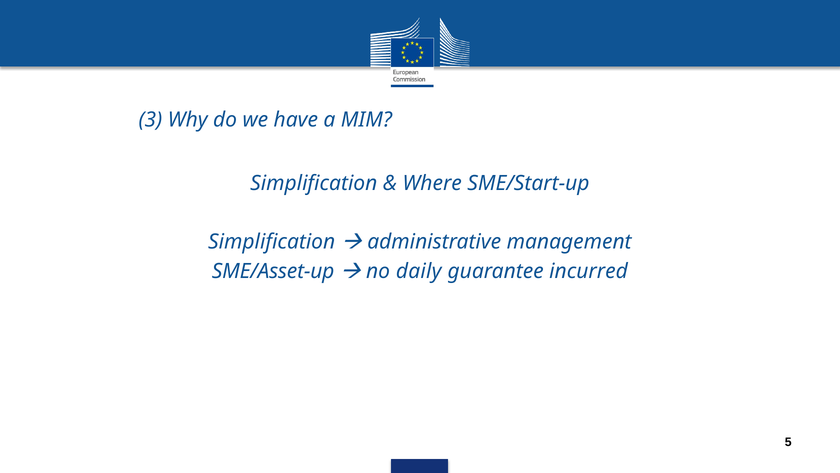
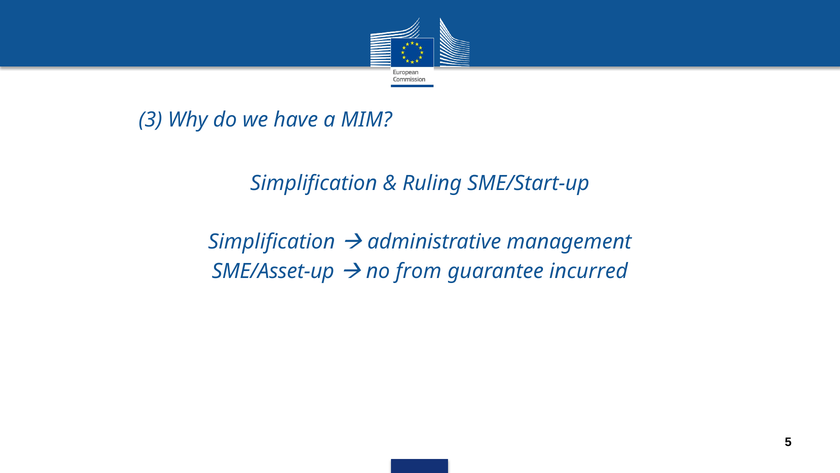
Where: Where -> Ruling
daily: daily -> from
